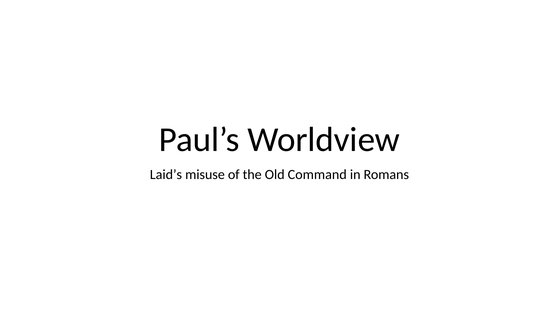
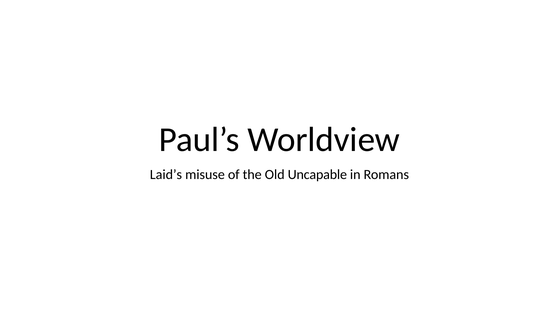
Command: Command -> Uncapable
